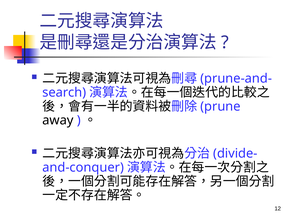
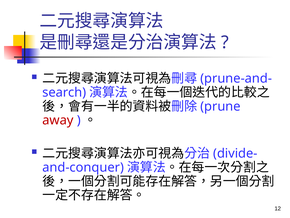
away colour: black -> red
